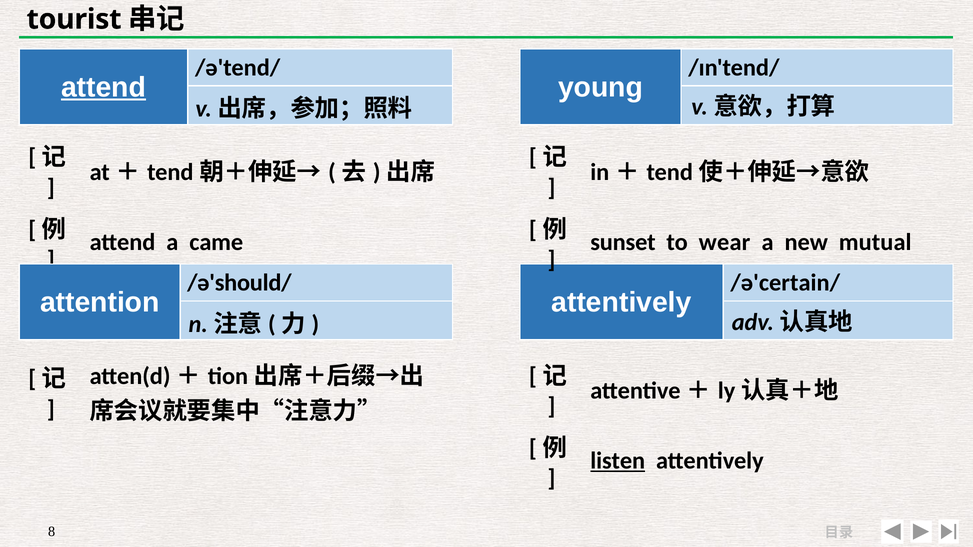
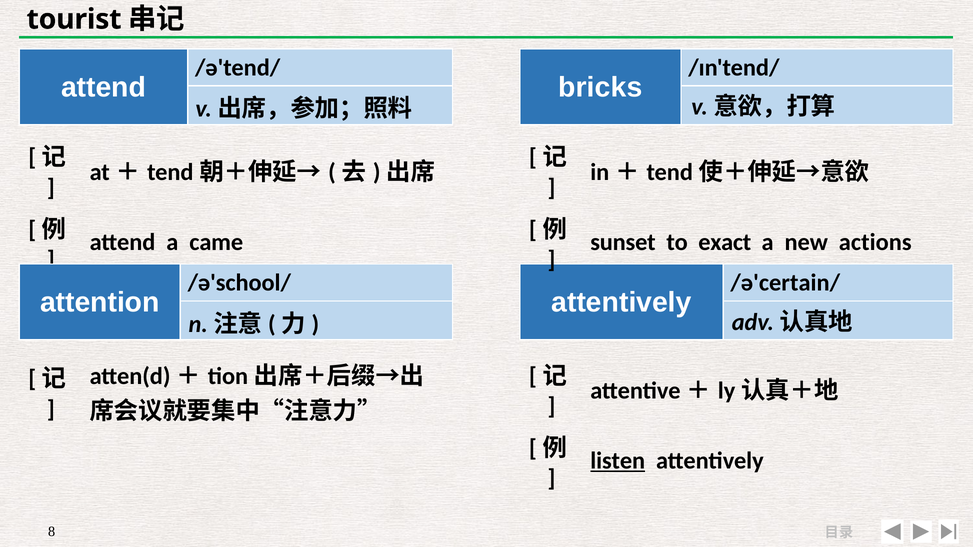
attend at (103, 87) underline: present -> none
young: young -> bricks
wear: wear -> exact
mutual: mutual -> actions
/ə'should/: /ə'should/ -> /ə'school/
